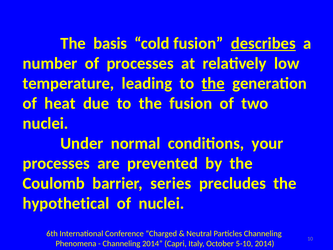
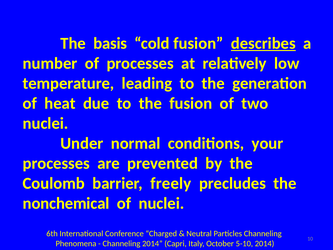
the at (213, 83) underline: present -> none
series: series -> freely
hypothetical: hypothetical -> nonchemical
